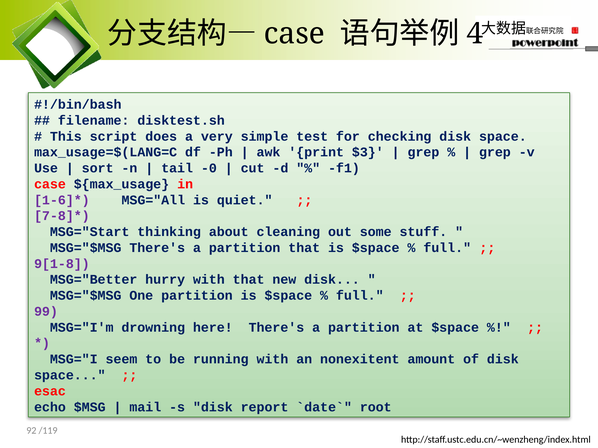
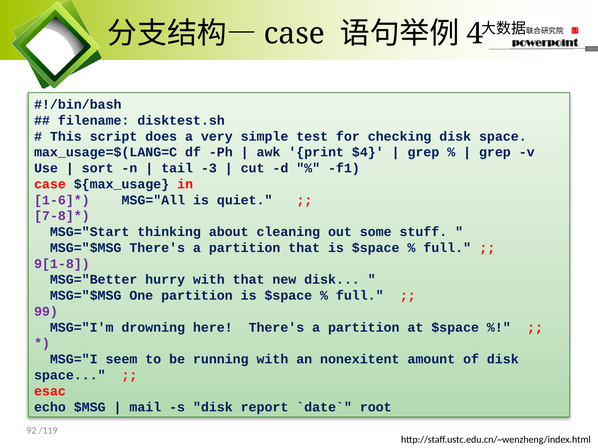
$3: $3 -> $4
-0: -0 -> -3
